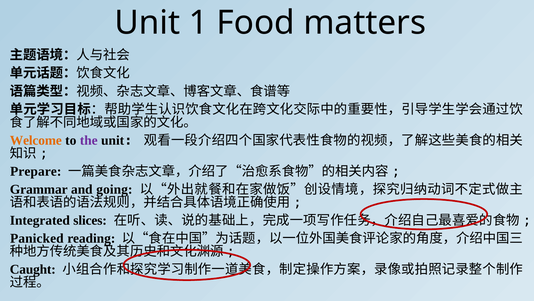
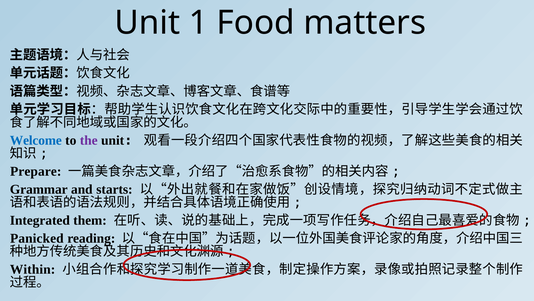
Welcome colour: orange -> blue
going: going -> starts
slices: slices -> them
Caught: Caught -> Within
